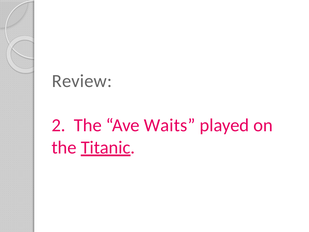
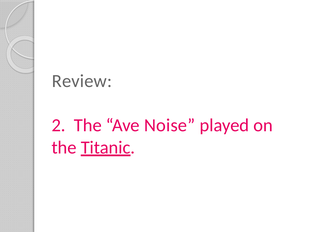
Waits: Waits -> Noise
